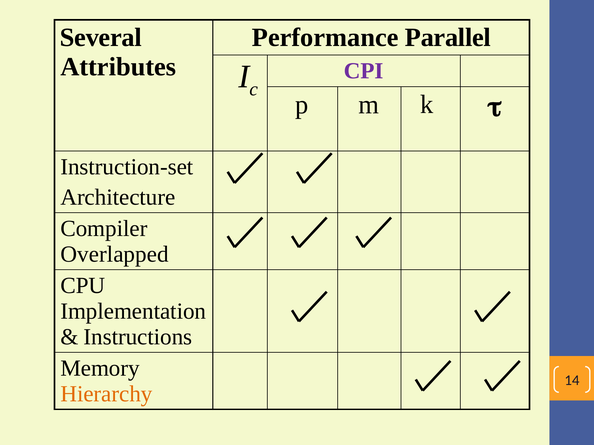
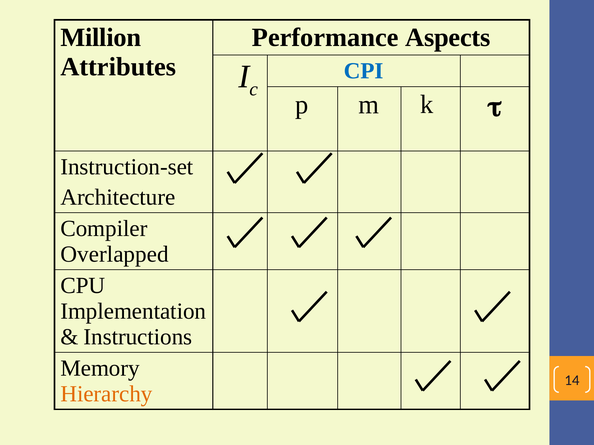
Several: Several -> Million
Parallel: Parallel -> Aspects
CPI colour: purple -> blue
